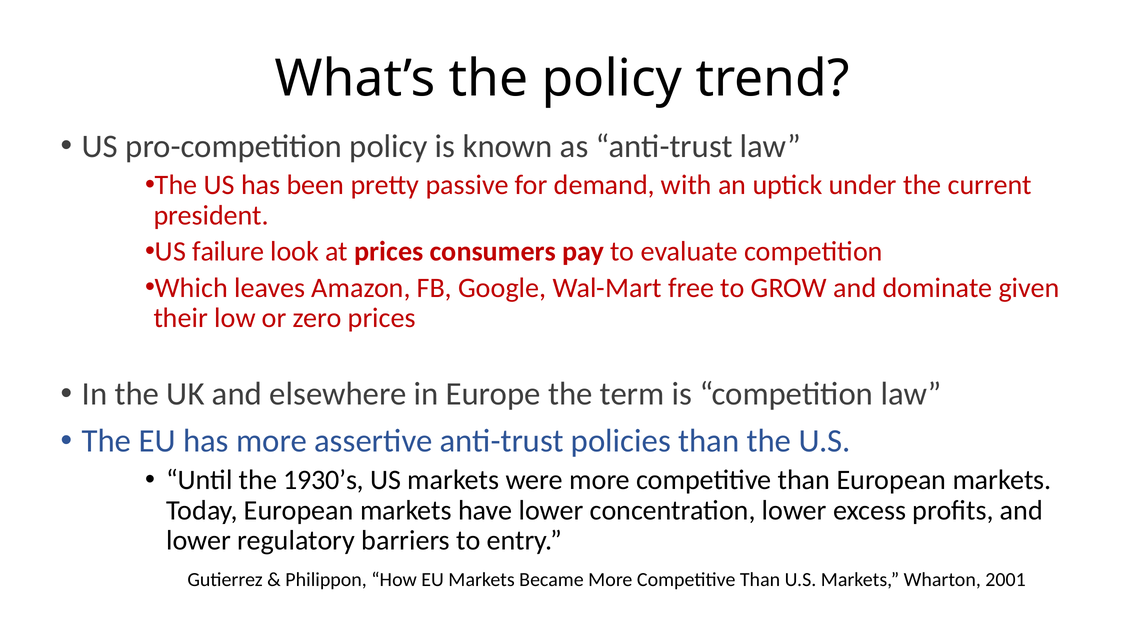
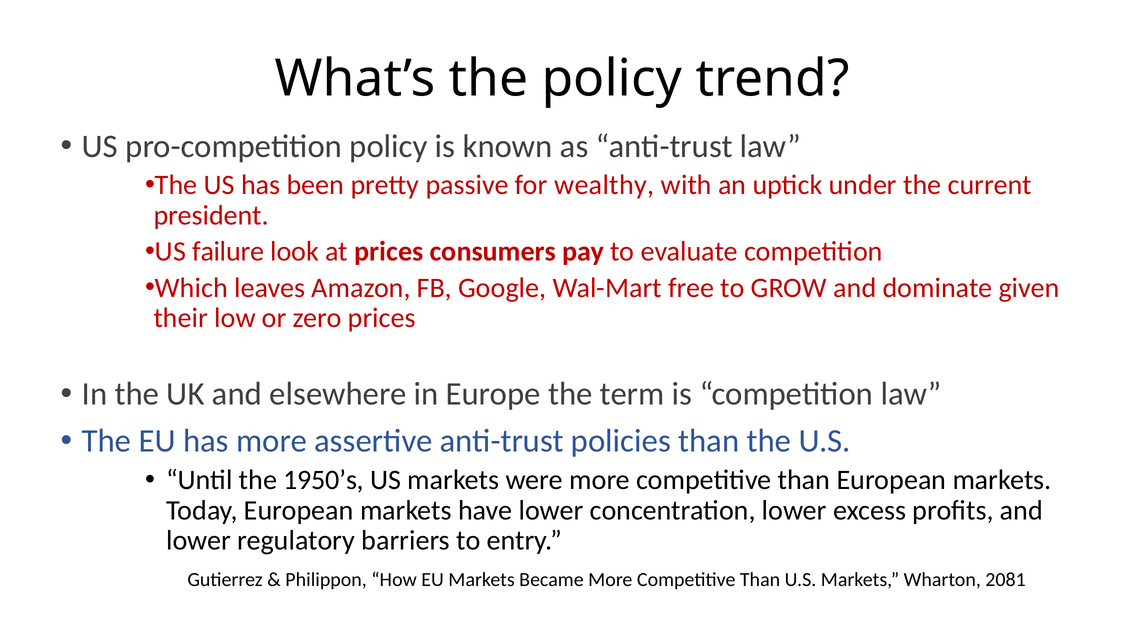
demand: demand -> wealthy
1930’s: 1930’s -> 1950’s
2001: 2001 -> 2081
